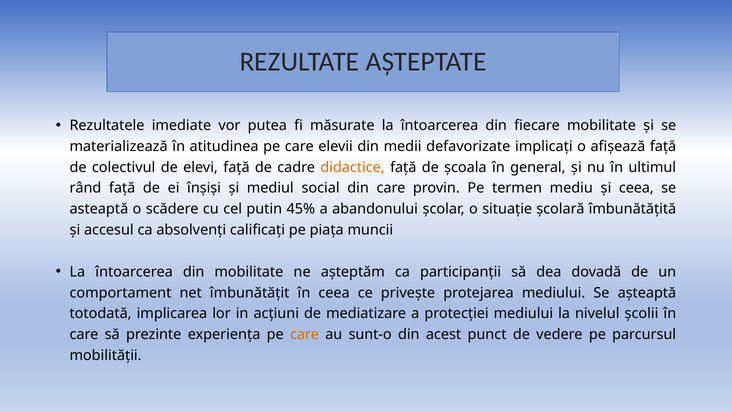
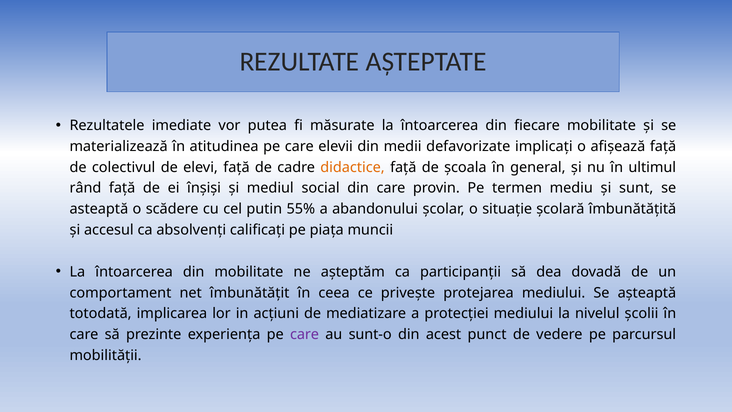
și ceea: ceea -> sunt
45%: 45% -> 55%
care at (305, 334) colour: orange -> purple
